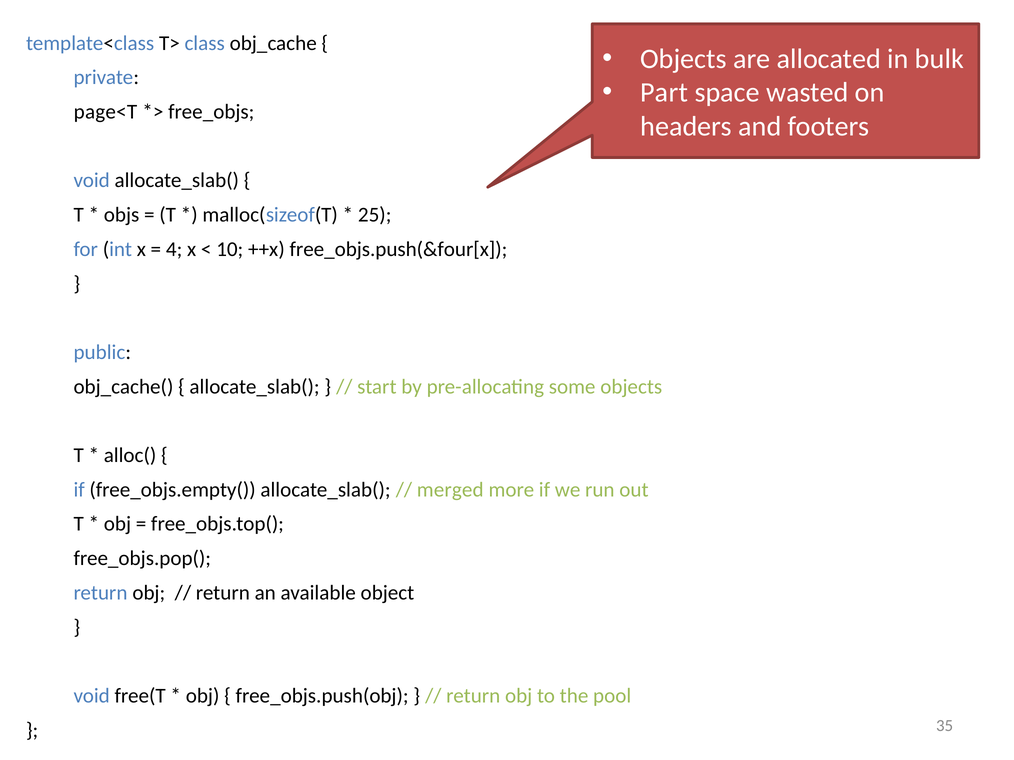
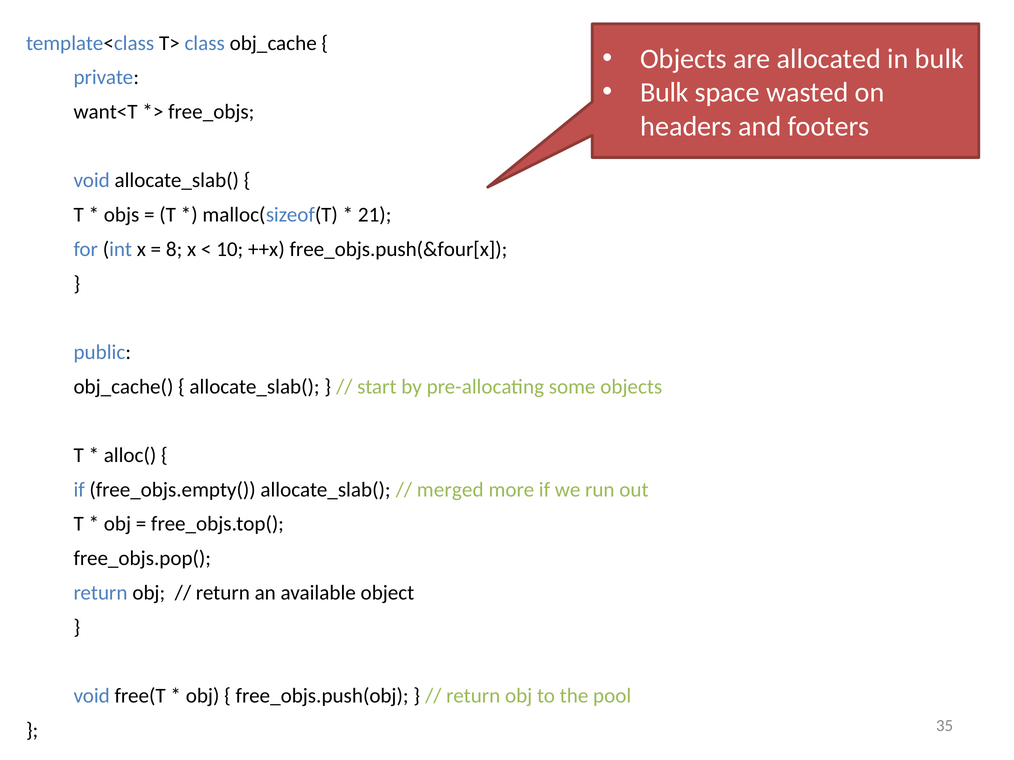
Part at (664, 93): Part -> Bulk
page<T: page<T -> want<T
25: 25 -> 21
4: 4 -> 8
